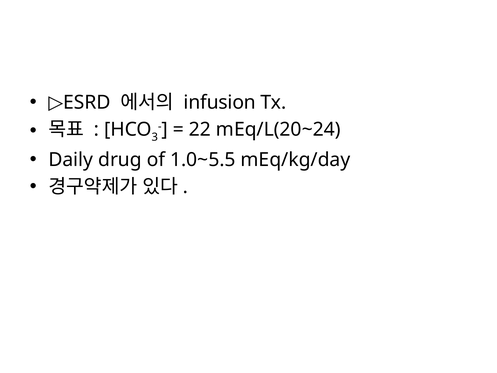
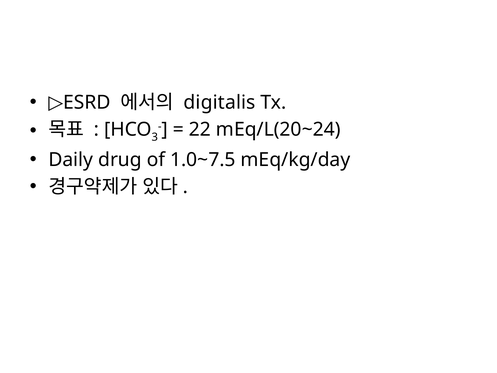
infusion: infusion -> digitalis
1.0~5.5: 1.0~5.5 -> 1.0~7.5
